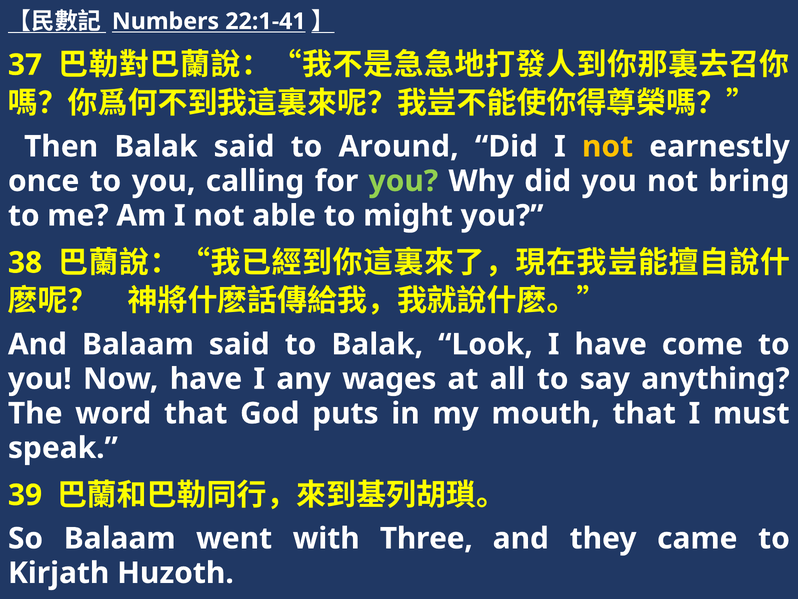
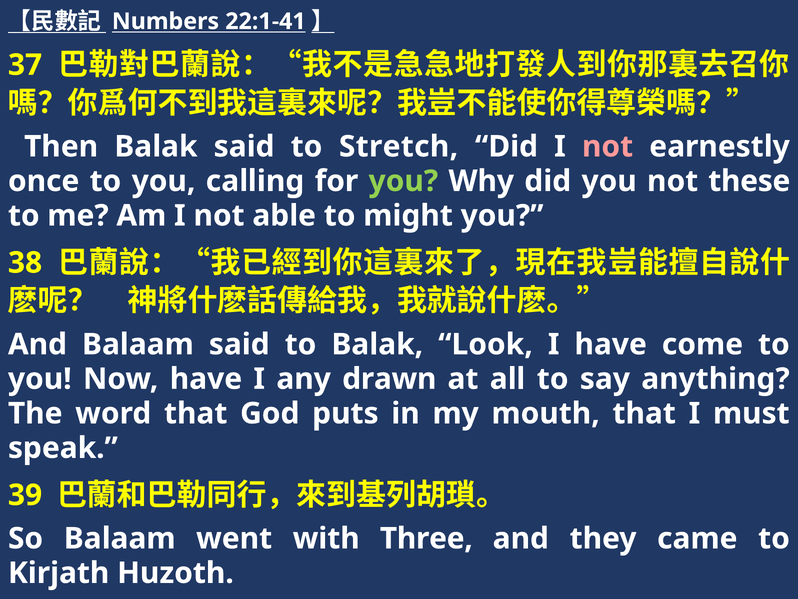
Around: Around -> Stretch
not at (608, 146) colour: yellow -> pink
bring: bring -> these
wages: wages -> drawn
